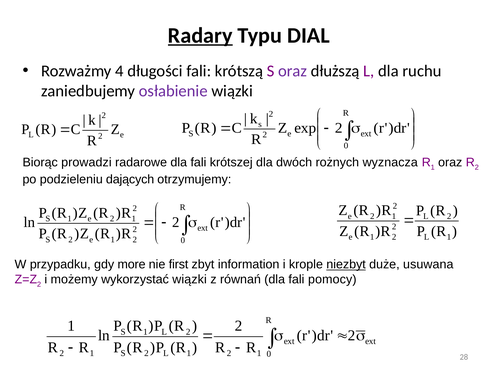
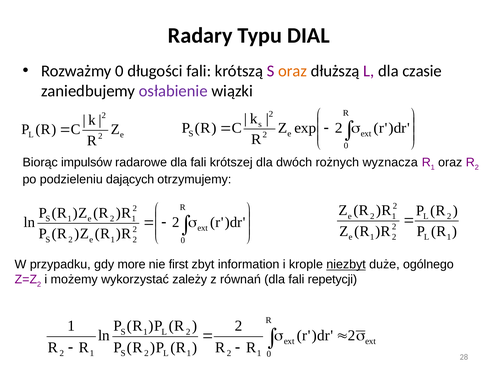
Radary underline: present -> none
Rozważmy 4: 4 -> 0
oraz at (293, 71) colour: purple -> orange
ruchu: ruchu -> czasie
prowadzi: prowadzi -> impulsów
usuwana: usuwana -> ogólnego
wykorzystać wiązki: wiązki -> zależy
pomocy: pomocy -> repetycji
